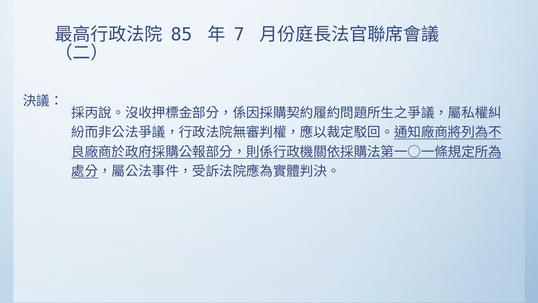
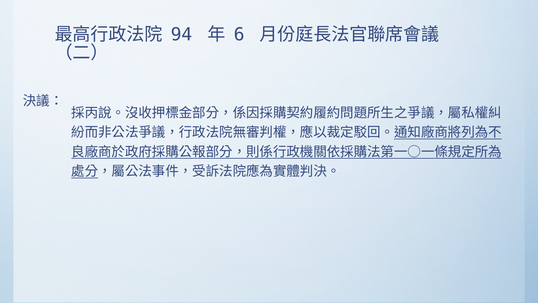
85: 85 -> 94
7: 7 -> 6
